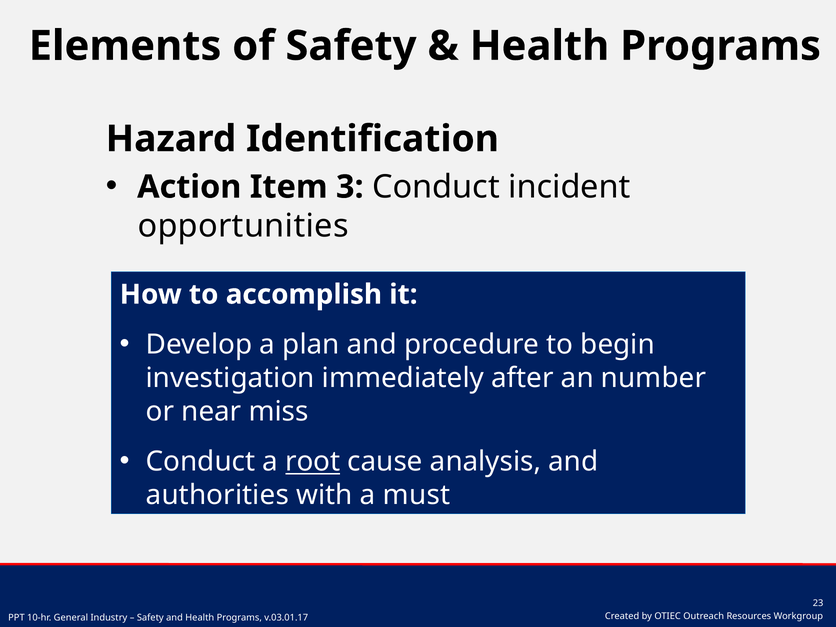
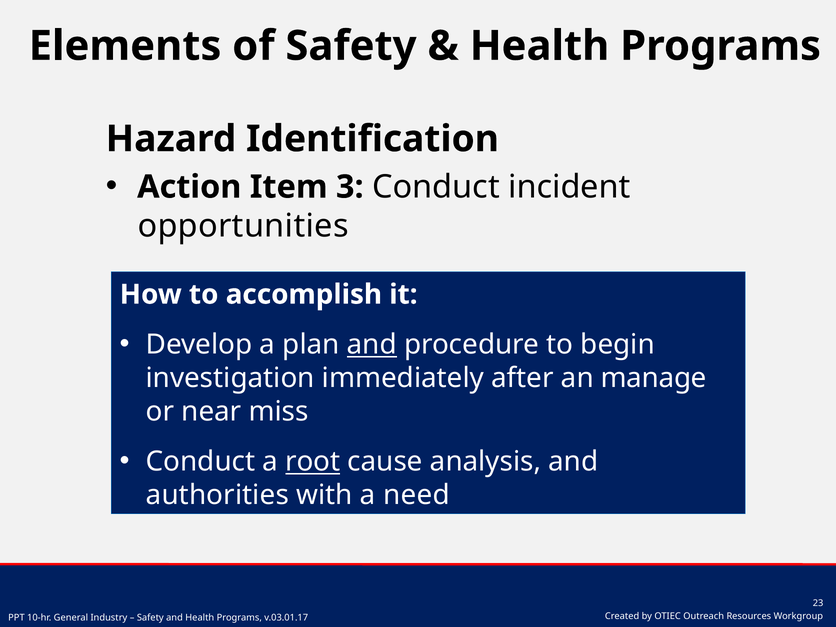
and at (372, 345) underline: none -> present
number: number -> manage
must: must -> need
